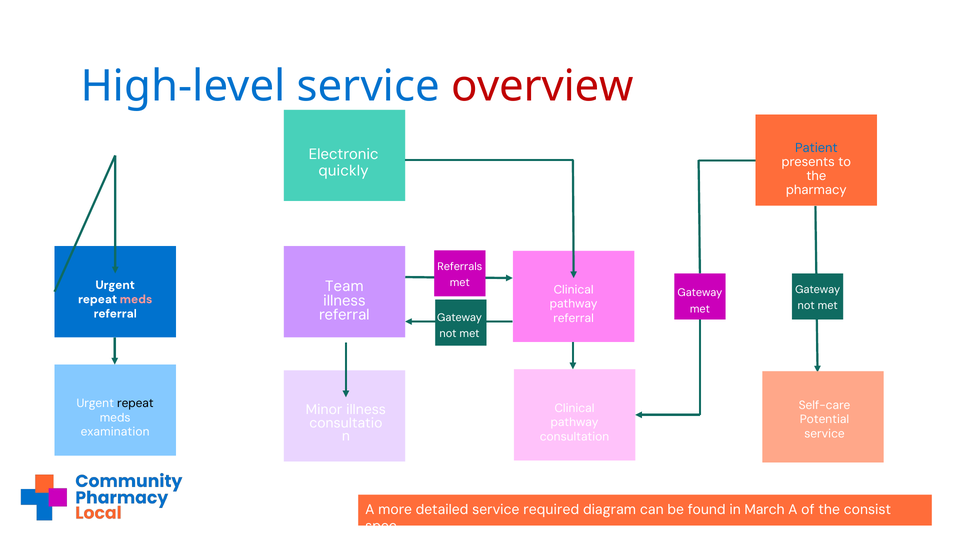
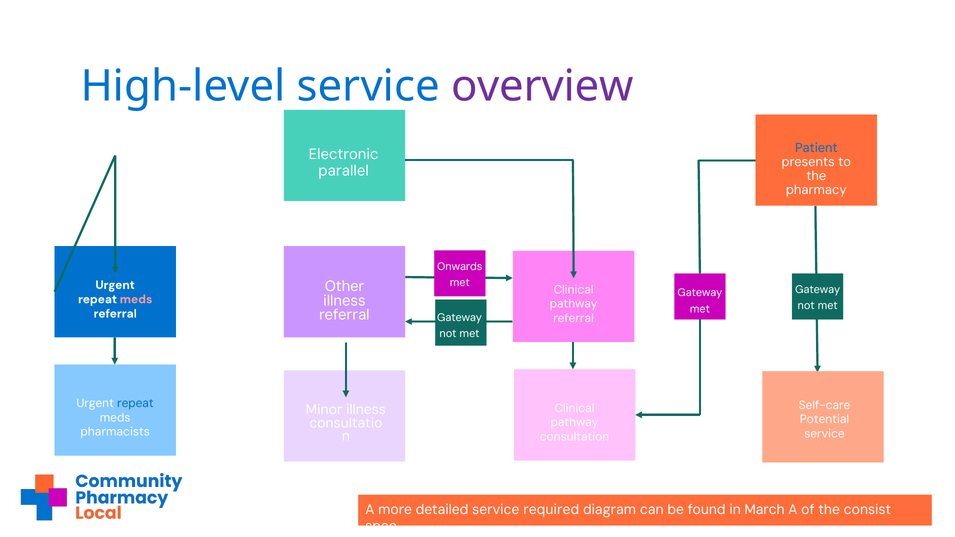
overview colour: red -> purple
quickly: quickly -> parallel
Referrals: Referrals -> Onwards
Team: Team -> Other
repeat at (135, 404) colour: black -> blue
examination: examination -> pharmacists
